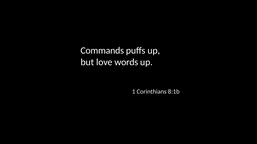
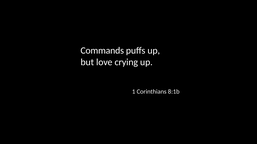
words: words -> crying
